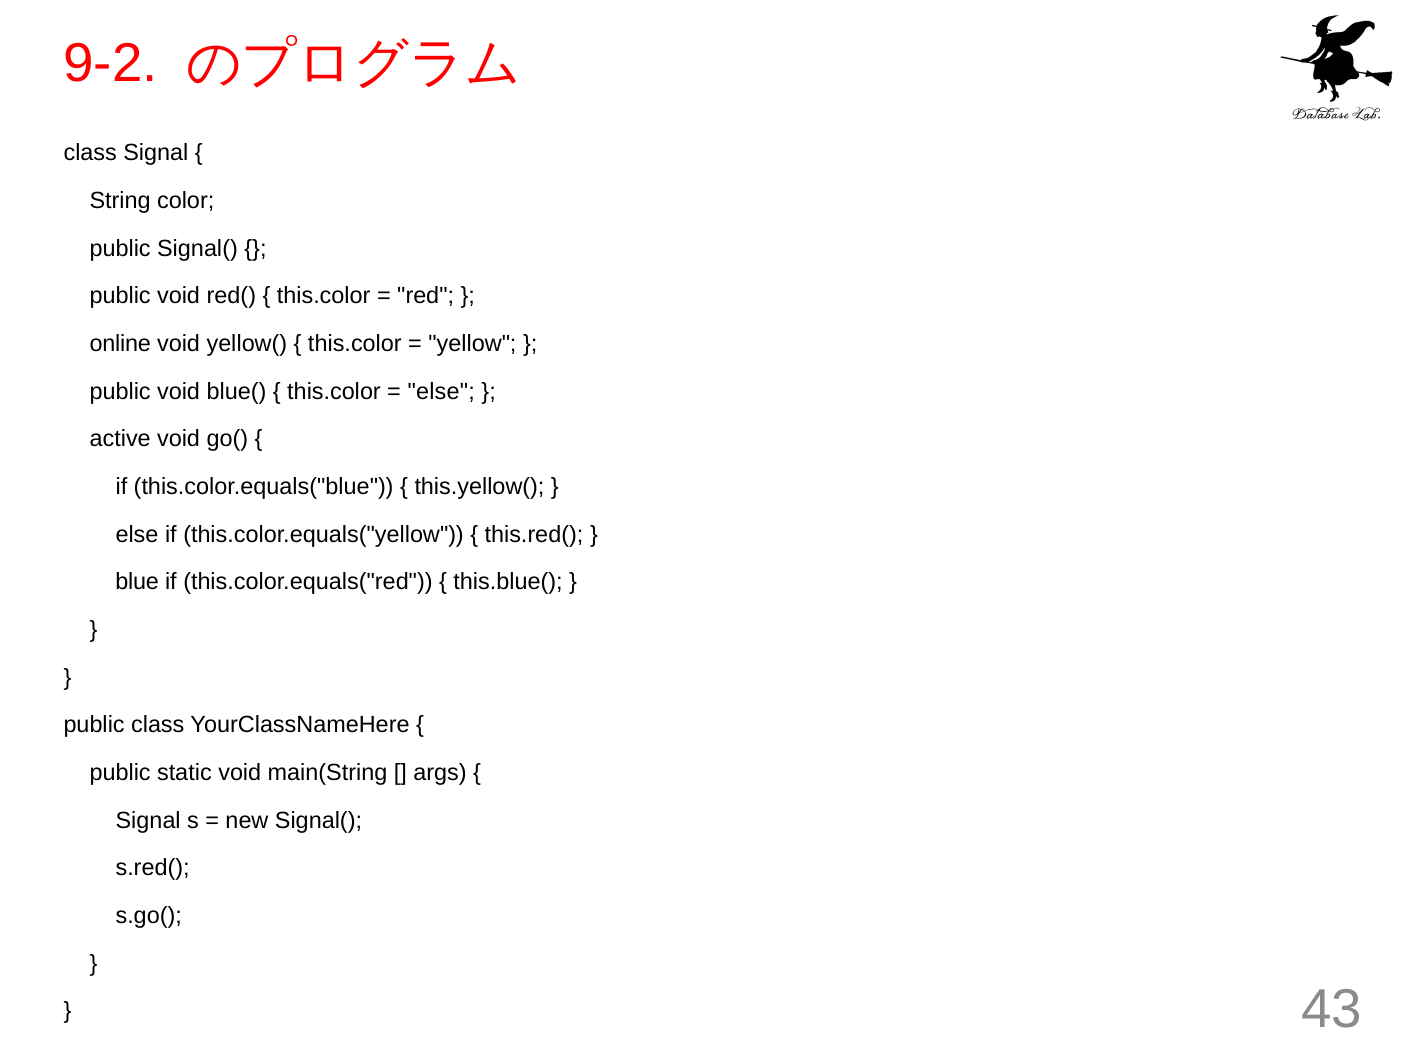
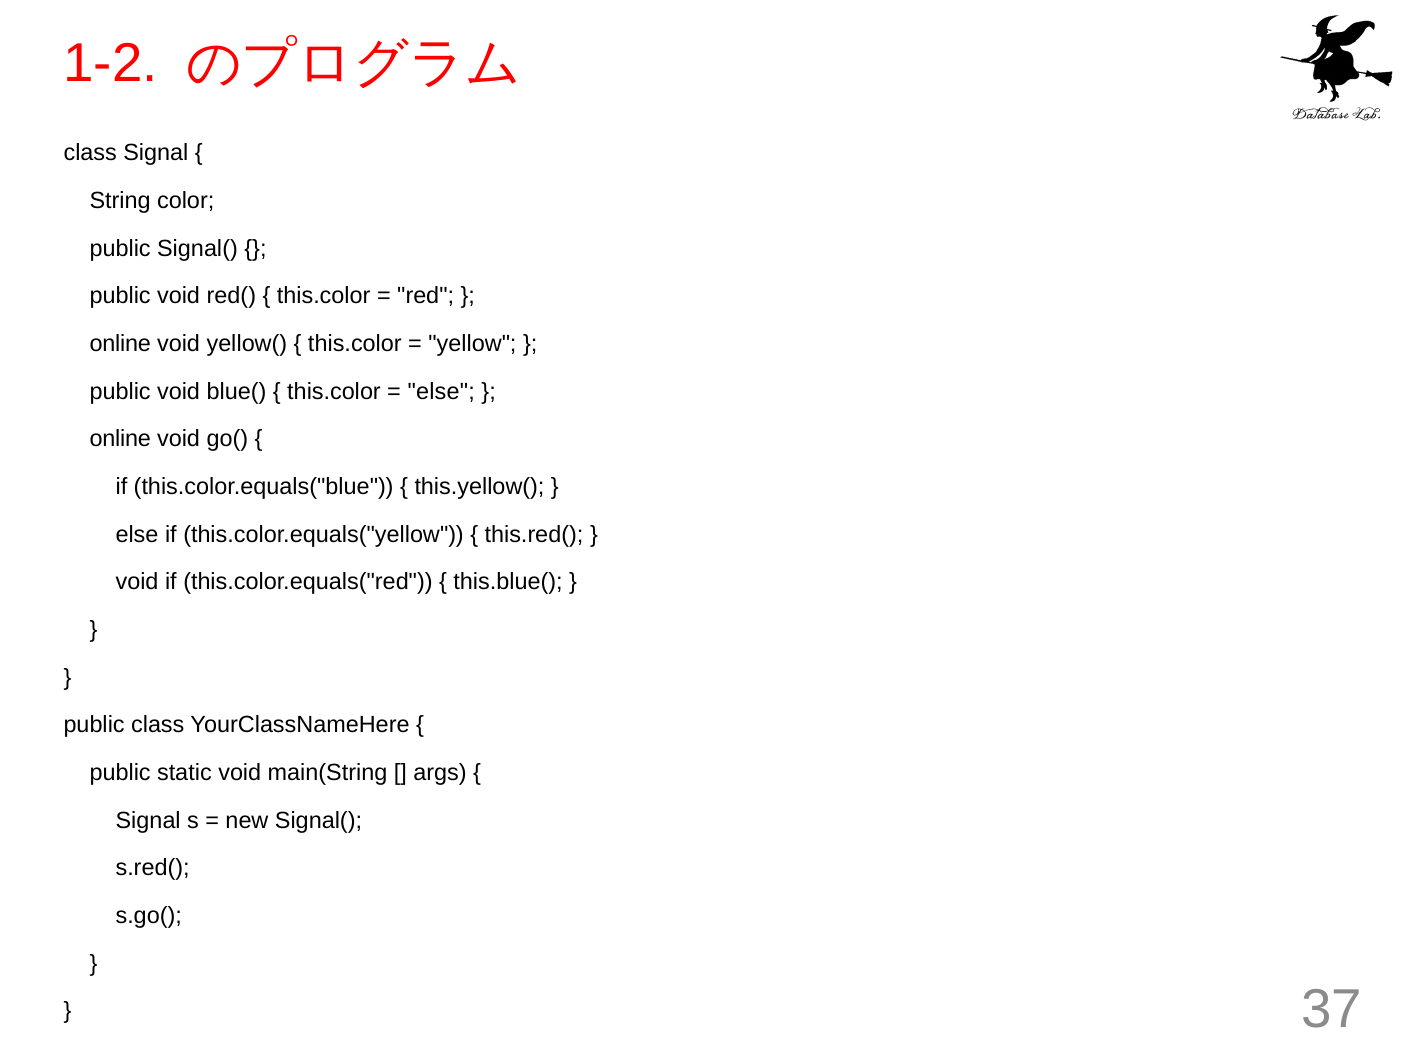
9-2: 9-2 -> 1-2
active at (120, 439): active -> online
blue at (137, 582): blue -> void
43: 43 -> 37
